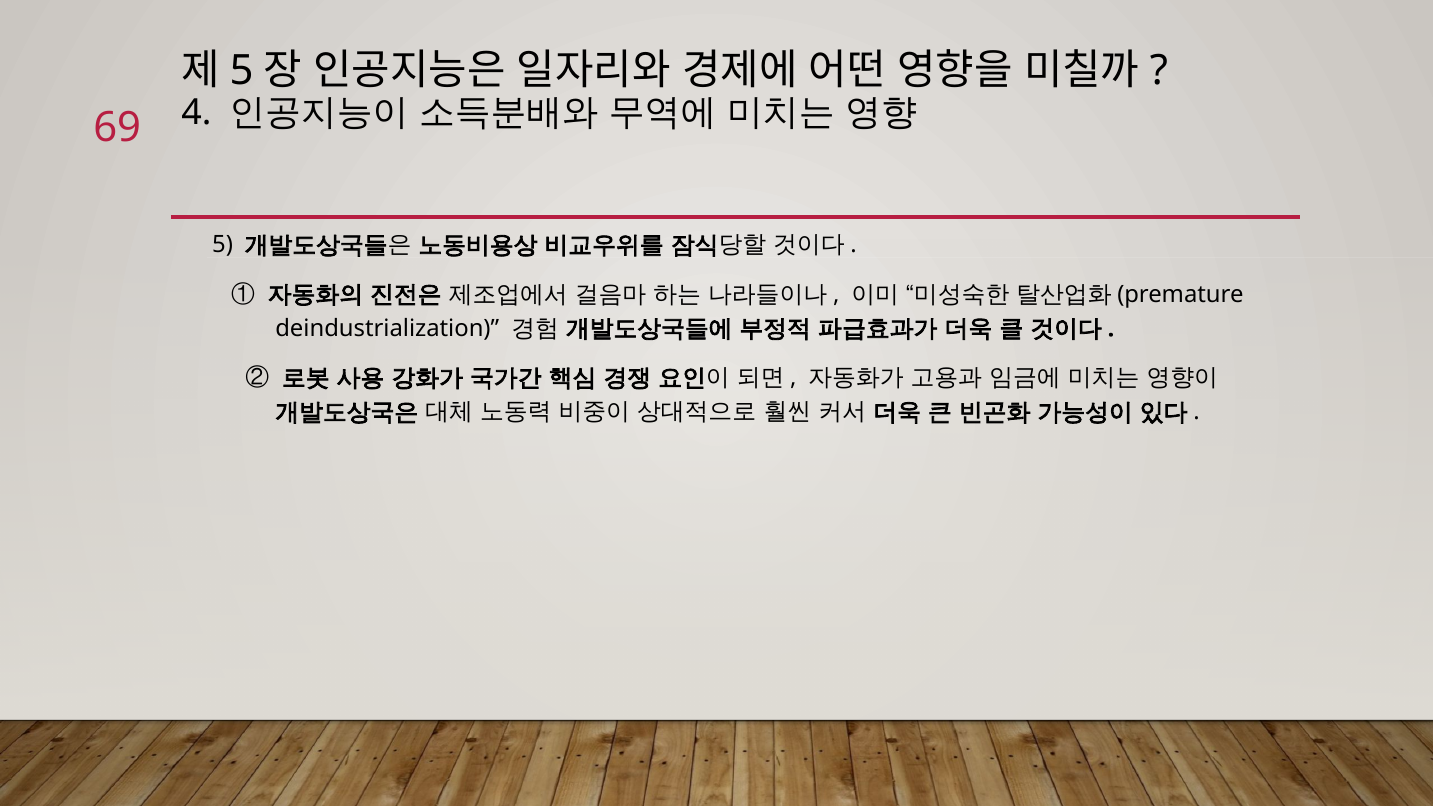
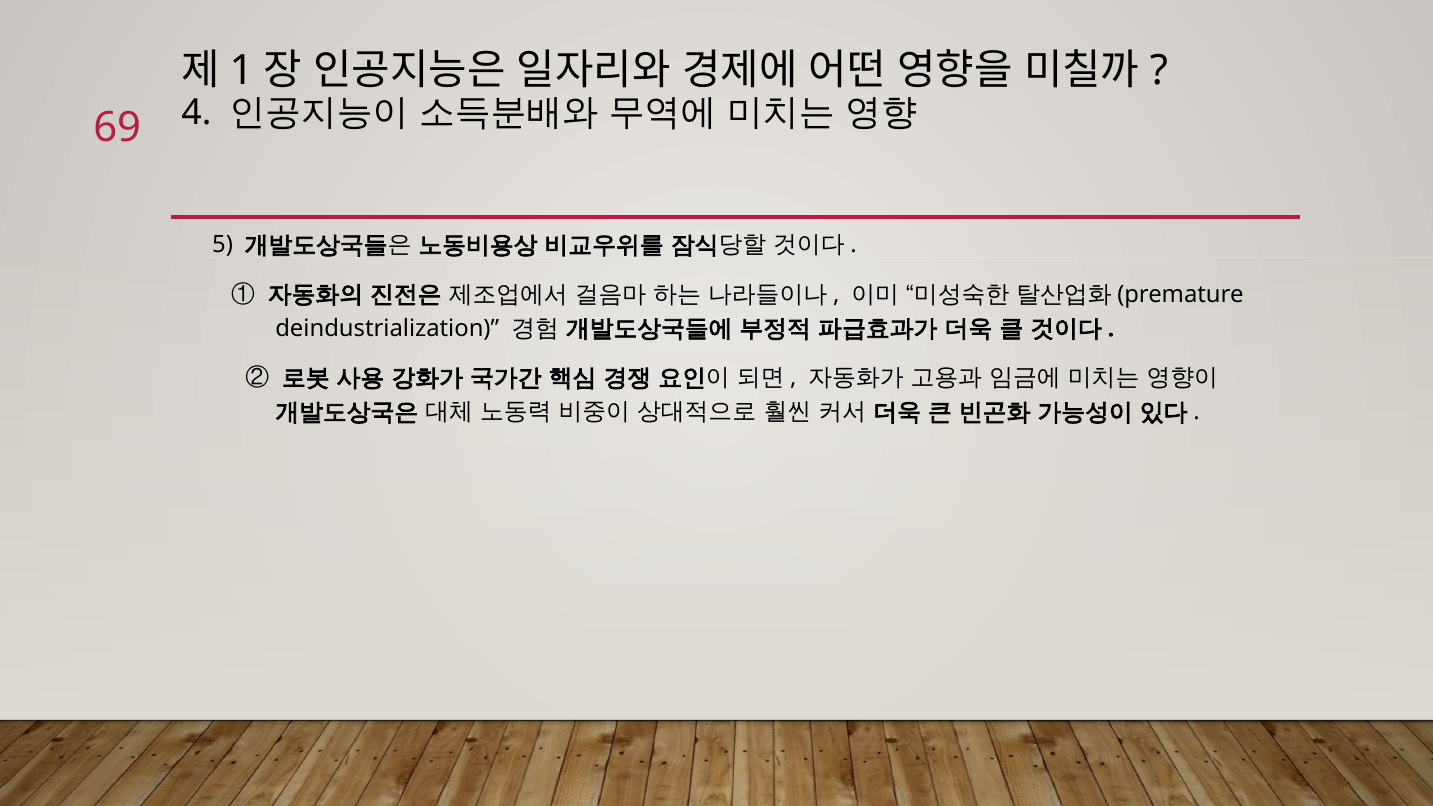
5 at (242, 71): 5 -> 1
